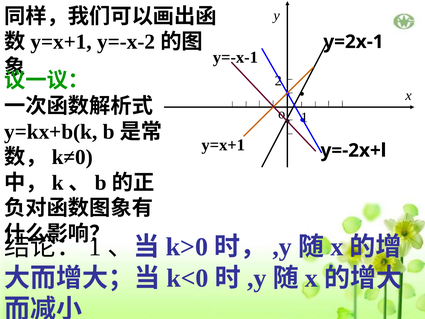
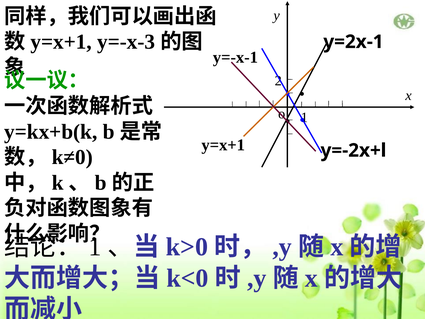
y=-x-2: y=-x-2 -> y=-x-3
